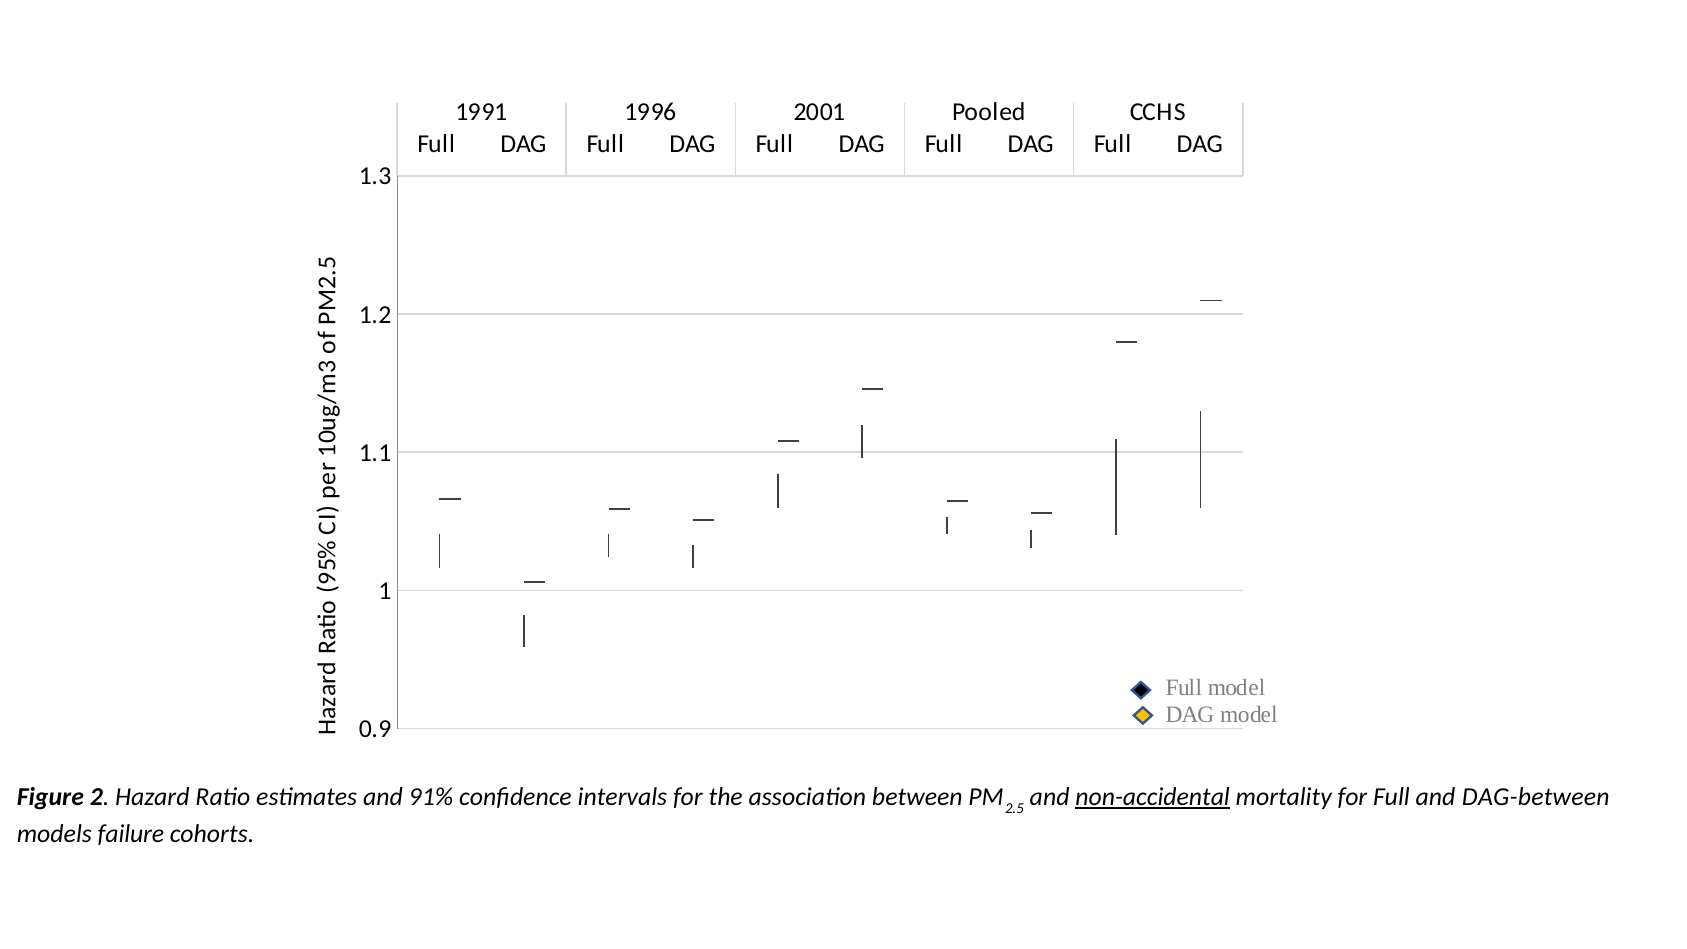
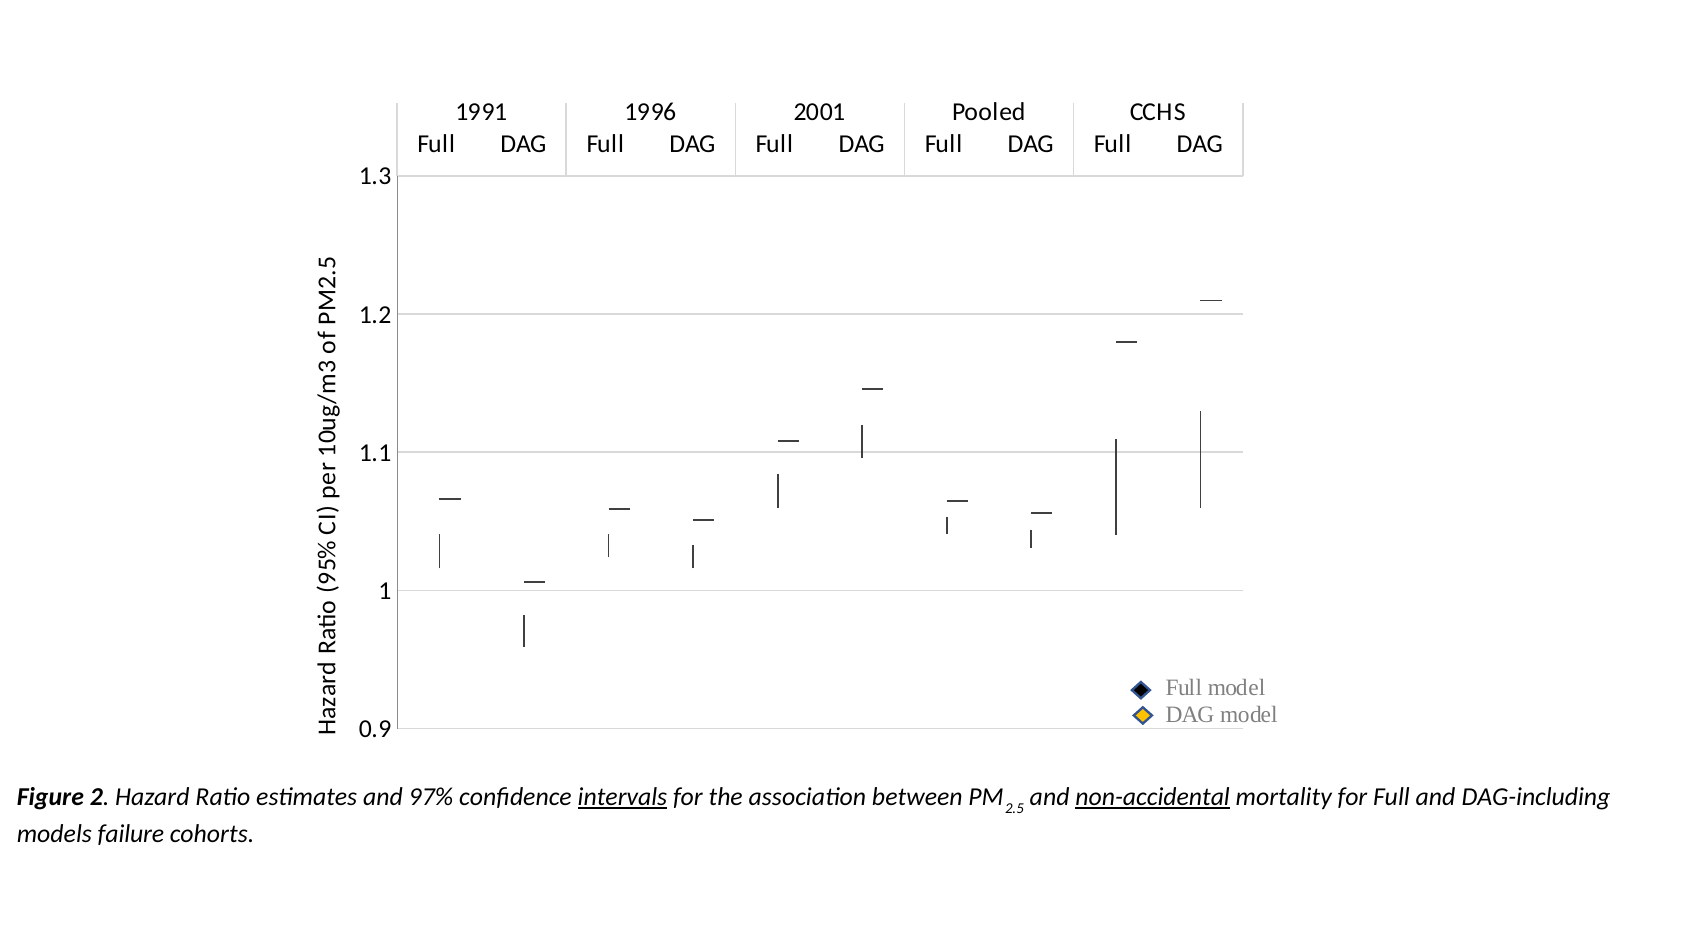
91%: 91% -> 97%
intervals underline: none -> present
DAG-between: DAG-between -> DAG-including
